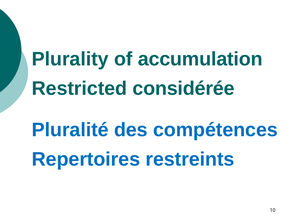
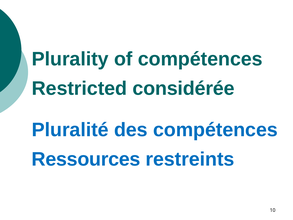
of accumulation: accumulation -> compétences
Repertoires: Repertoires -> Ressources
